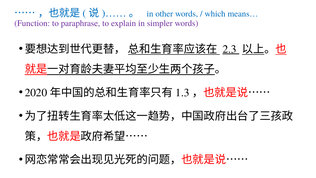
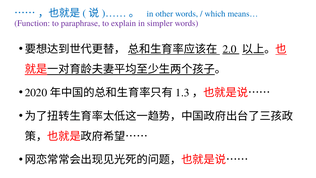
2.3: 2.3 -> 2.0
